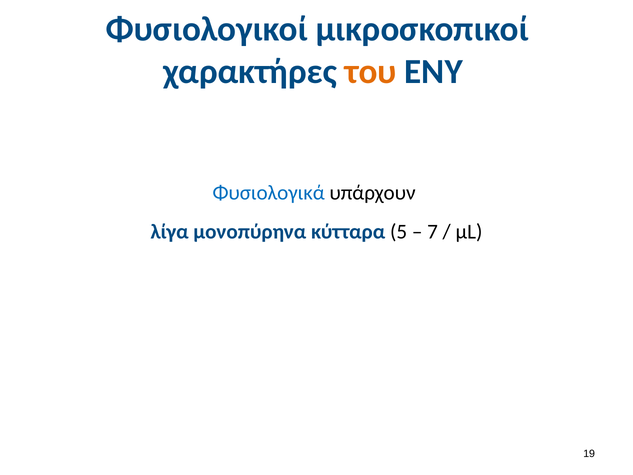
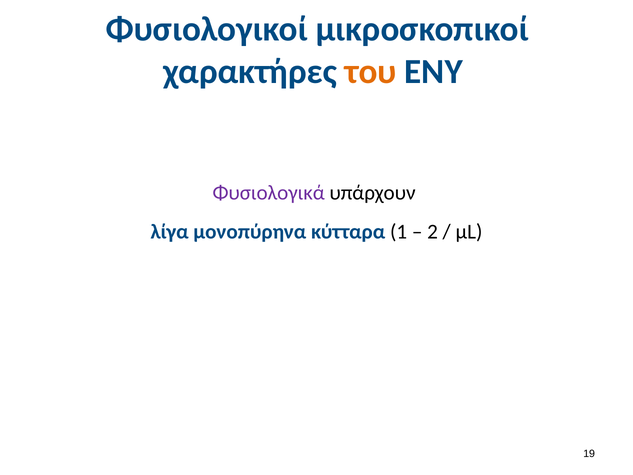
Φυσιολογικά colour: blue -> purple
5: 5 -> 1
7: 7 -> 2
